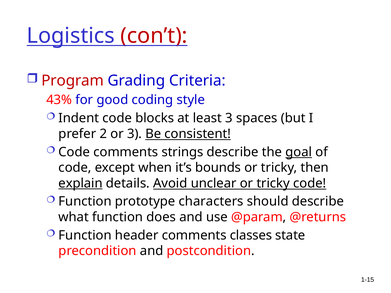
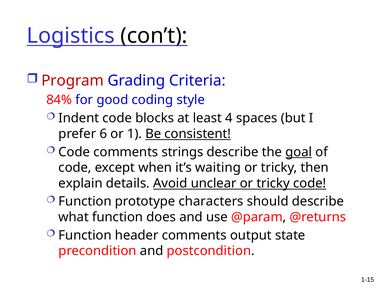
con’t colour: red -> black
43%: 43% -> 84%
least 3: 3 -> 4
2: 2 -> 6
or 3: 3 -> 1
bounds: bounds -> waiting
explain underline: present -> none
classes: classes -> output
